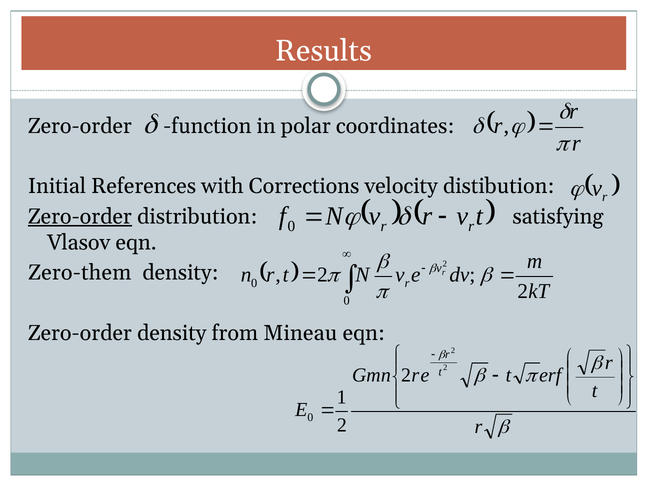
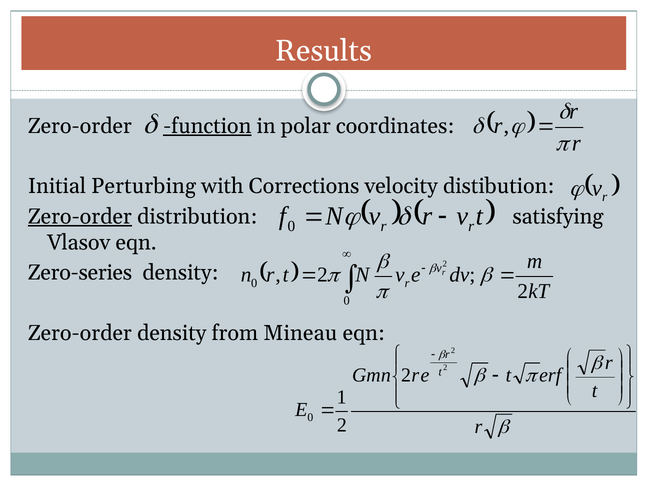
function underline: none -> present
References: References -> Perturbing
Zero-them: Zero-them -> Zero-series
